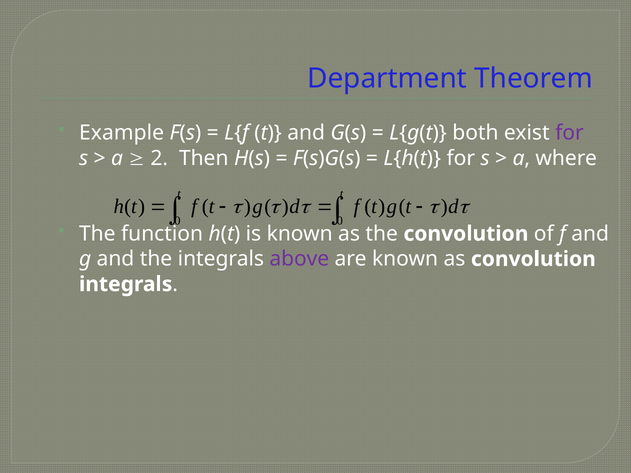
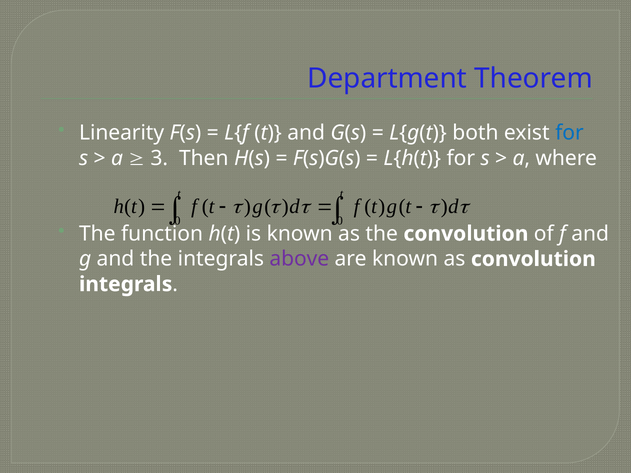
Example: Example -> Linearity
for at (569, 133) colour: purple -> blue
2: 2 -> 3
